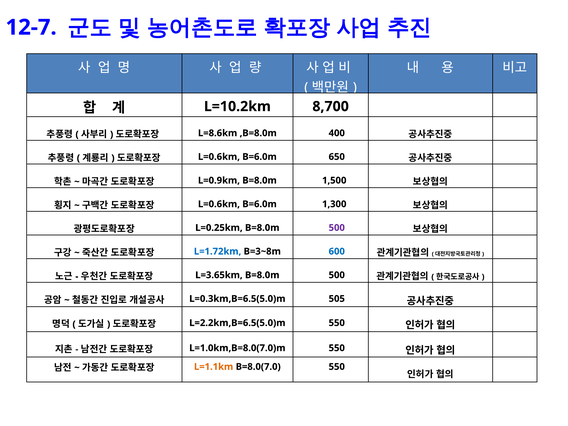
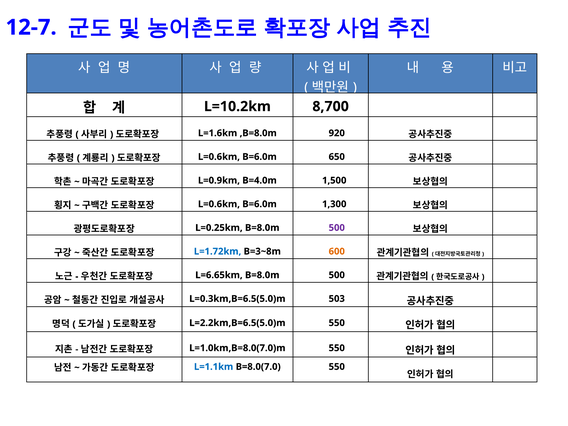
L=8.6km: L=8.6km -> L=1.6km
400: 400 -> 920
L=0.9km B=8.0m: B=8.0m -> B=4.0m
600 colour: blue -> orange
L=3.65km: L=3.65km -> L=6.65km
505: 505 -> 503
L=1.1km colour: orange -> blue
